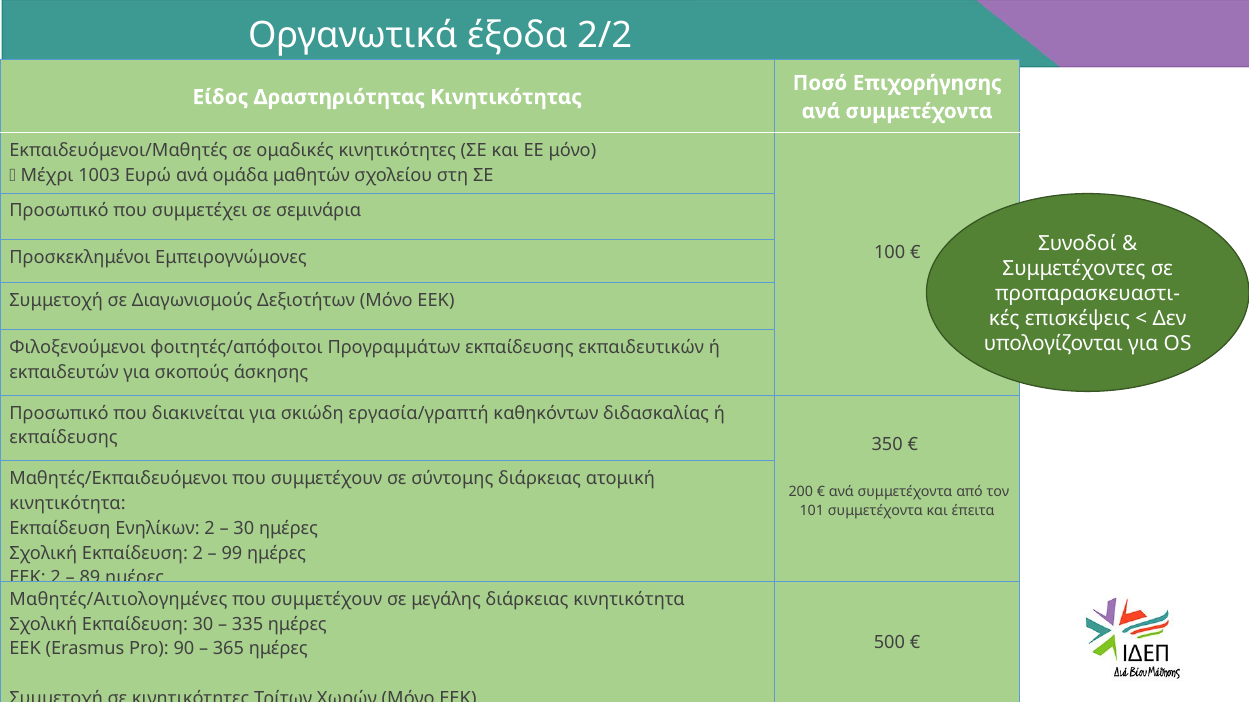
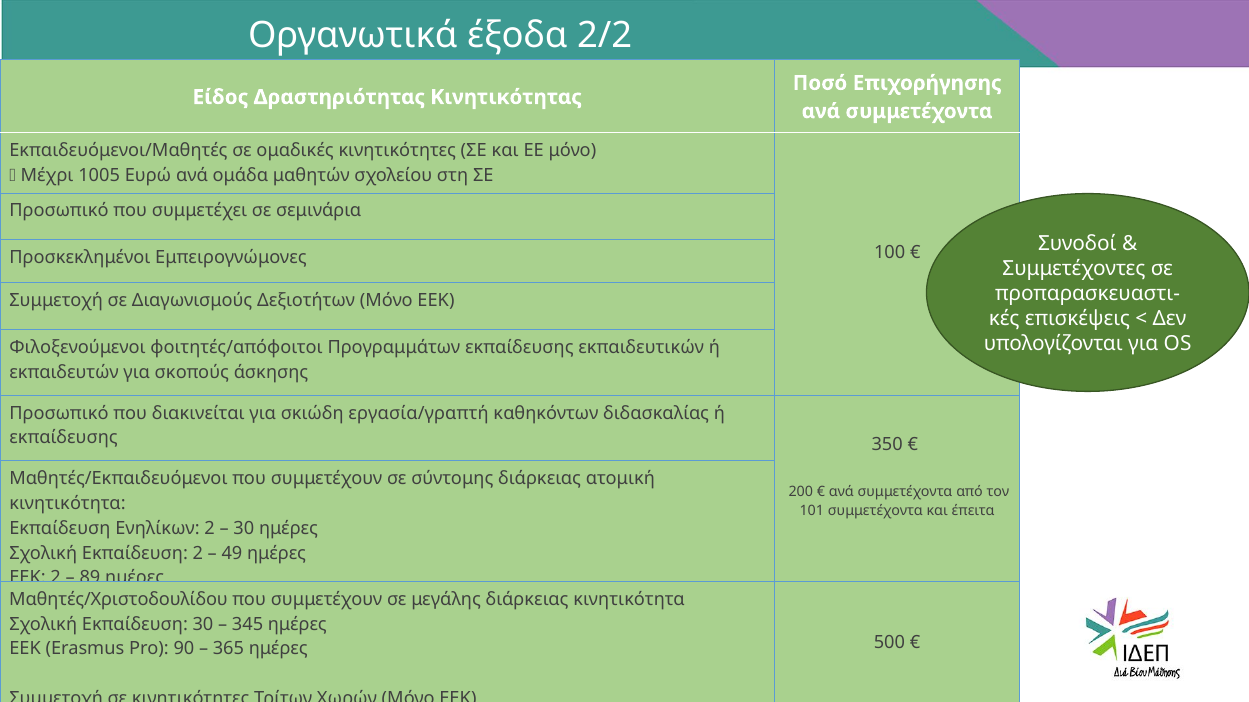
1003: 1003 -> 1005
99: 99 -> 49
Μαθητές/Αιτιολογημένες: Μαθητές/Αιτιολογημένες -> Μαθητές/Χριστοδουλίδου
335: 335 -> 345
